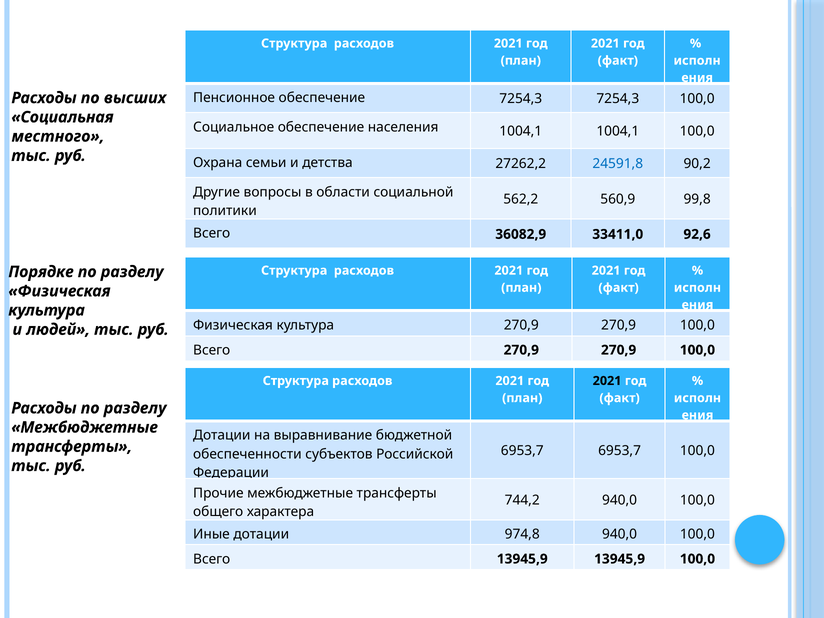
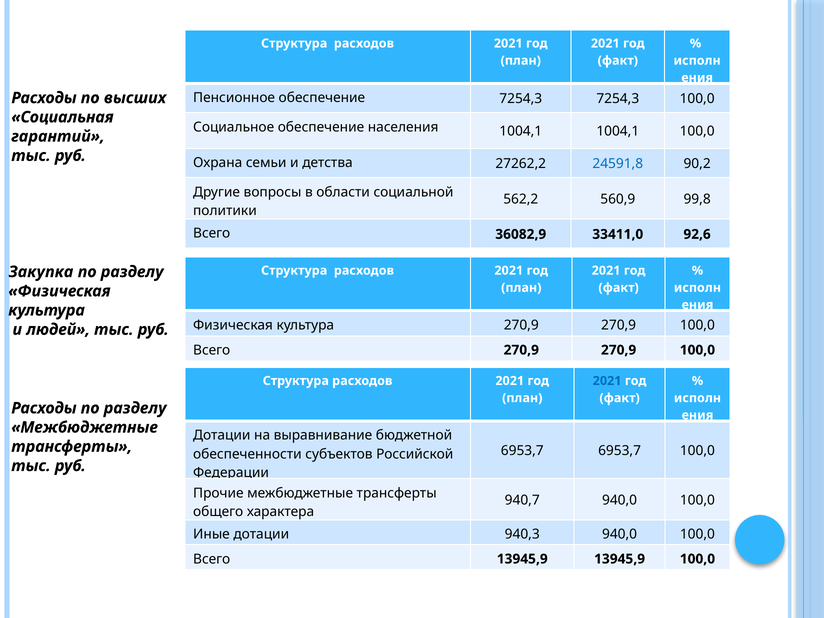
местного: местного -> гарантий
Порядке: Порядке -> Закупка
2021 at (607, 381) colour: black -> blue
744,2: 744,2 -> 940,7
974,8: 974,8 -> 940,3
